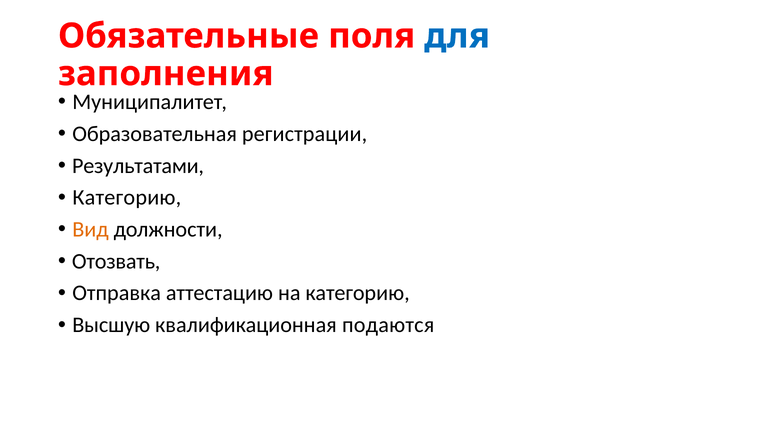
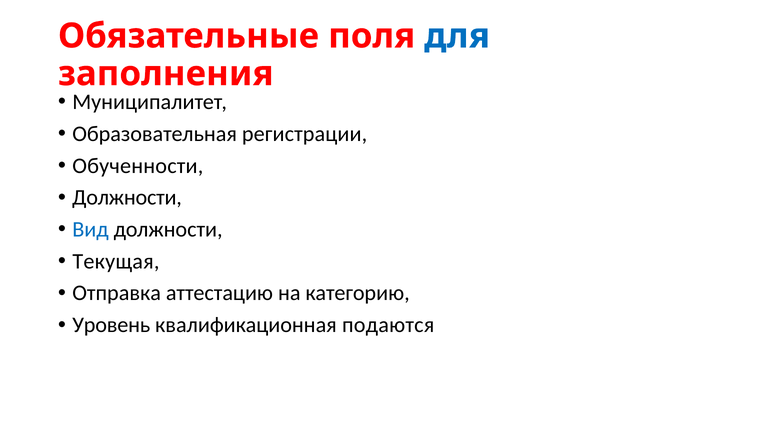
Результатами: Результатами -> Обученности
Категорию at (127, 198): Категорию -> Должности
Вид colour: orange -> blue
Отозвать: Отозвать -> Текущая
Высшую: Высшую -> Уровень
